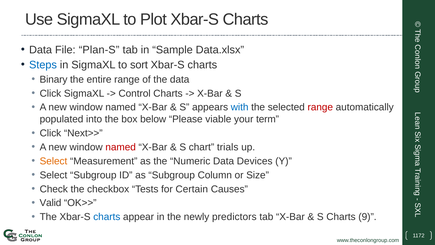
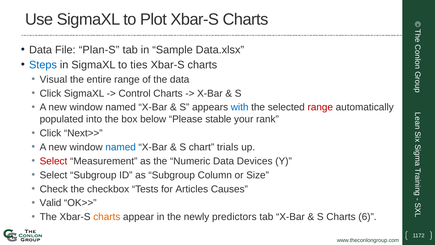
sort: sort -> ties
Binary: Binary -> Visual
viable: viable -> stable
term: term -> rank
named at (121, 147) colour: red -> blue
Select at (53, 161) colour: orange -> red
Certain: Certain -> Articles
charts at (107, 217) colour: blue -> orange
9: 9 -> 6
